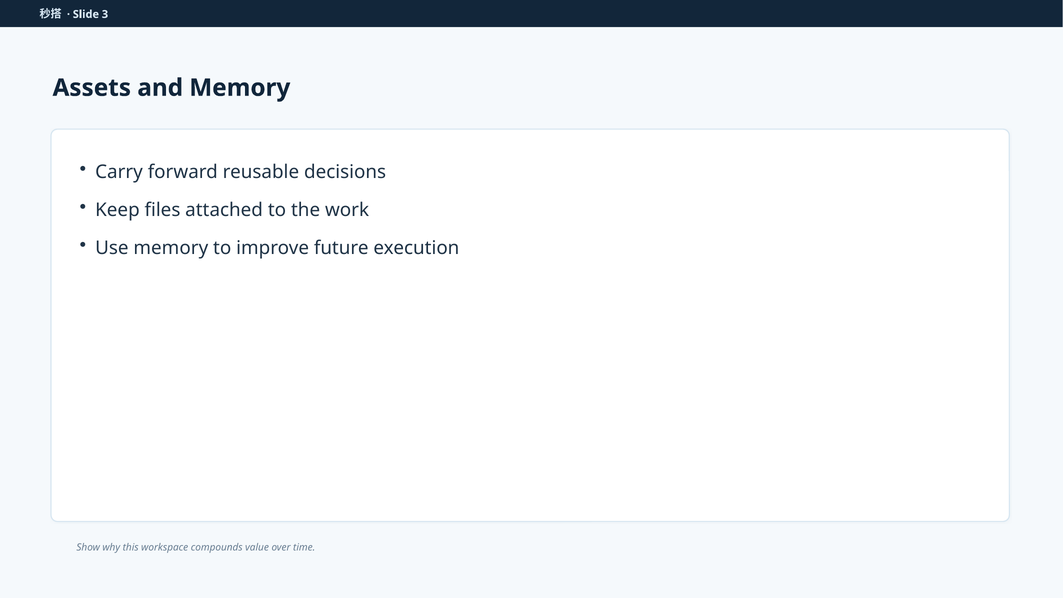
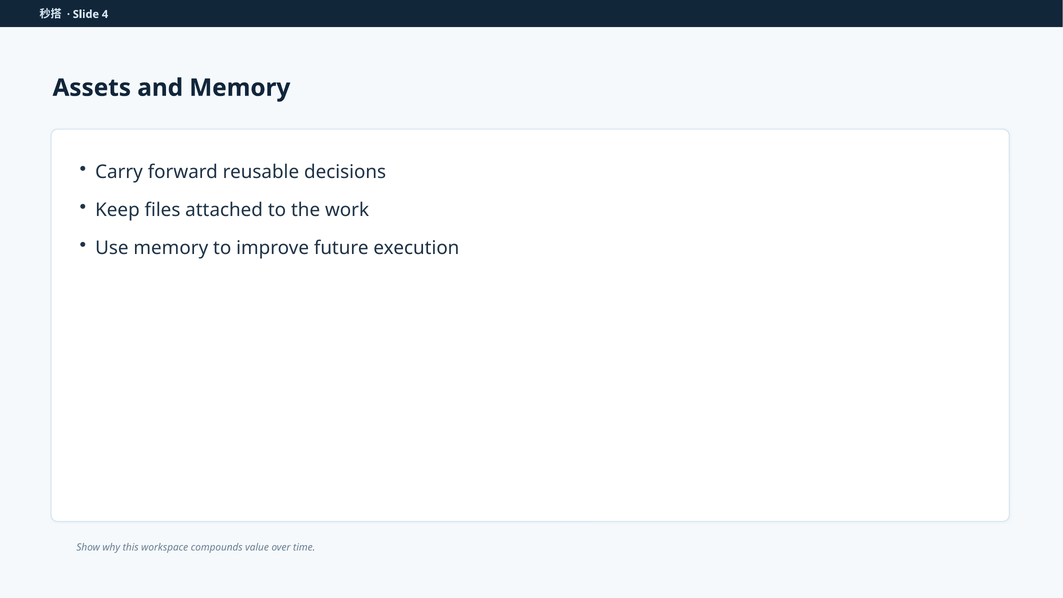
3: 3 -> 4
